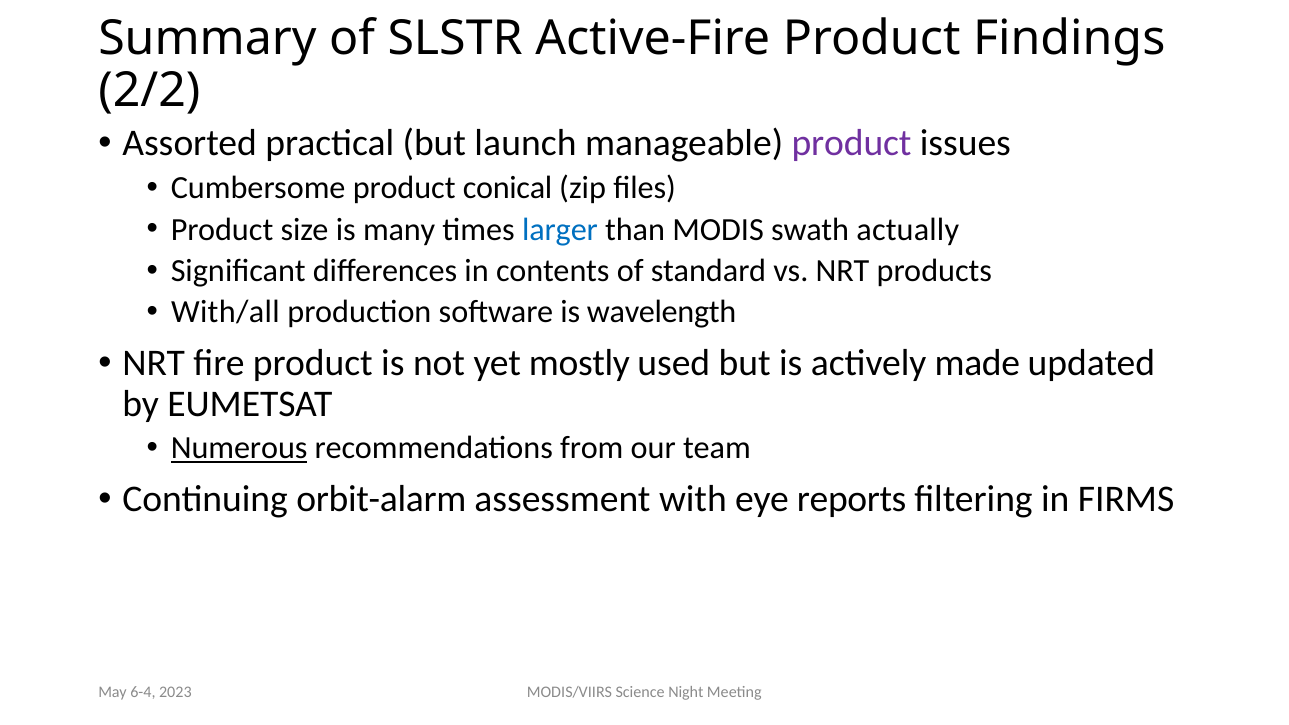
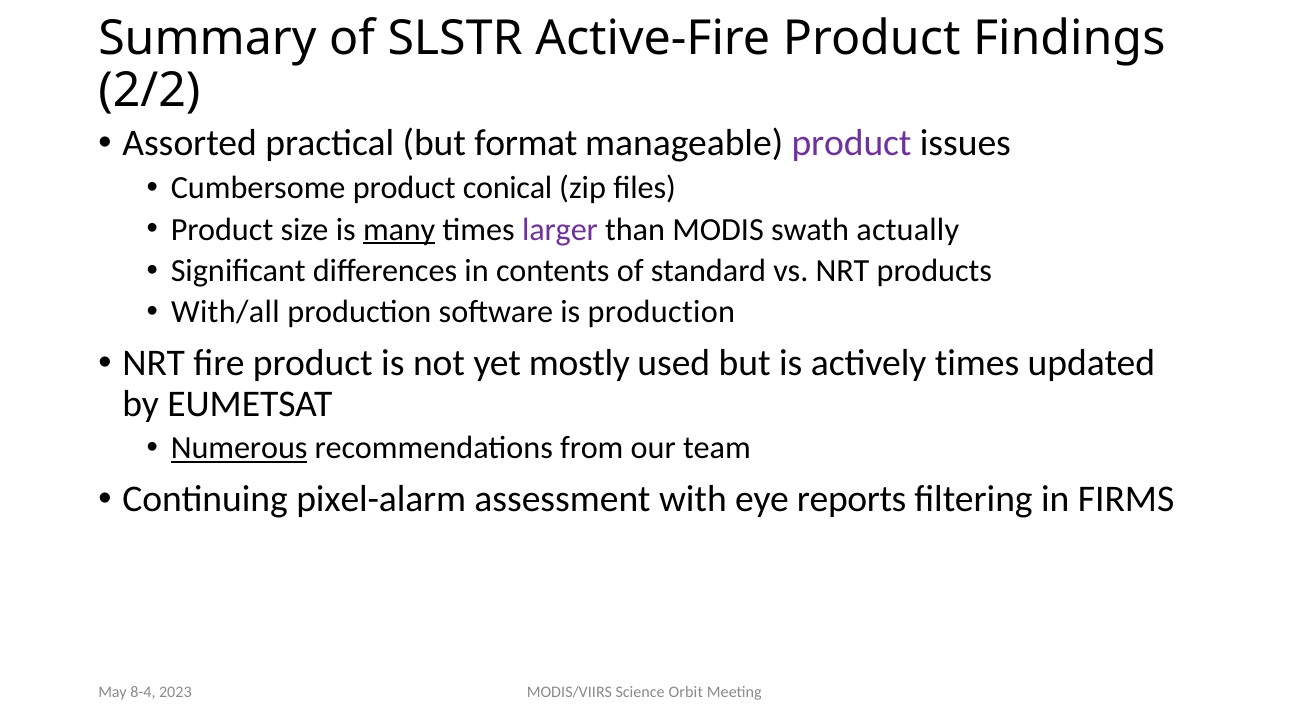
launch: launch -> format
many underline: none -> present
larger colour: blue -> purple
is wavelength: wavelength -> production
actively made: made -> times
orbit-alarm: orbit-alarm -> pixel-alarm
Night: Night -> Orbit
6-4: 6-4 -> 8-4
